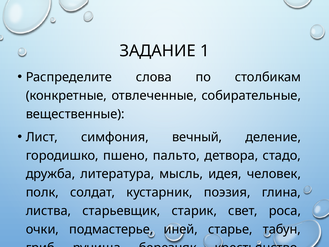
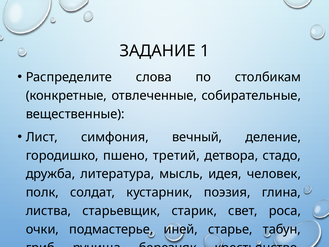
пальто: пальто -> третий
